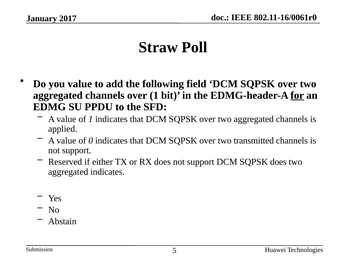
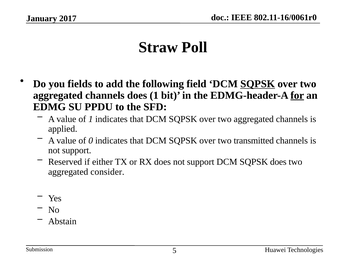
you value: value -> fields
SQPSK at (258, 84) underline: none -> present
channels over: over -> does
aggregated indicates: indicates -> consider
